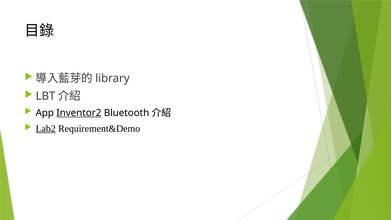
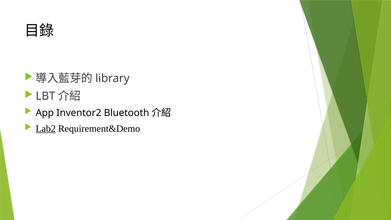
Inventor2 underline: present -> none
